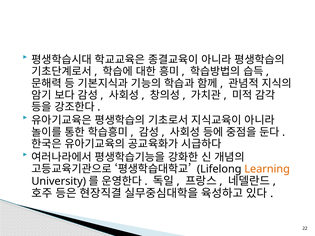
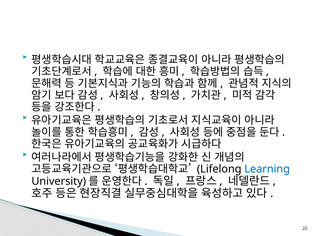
Learning colour: orange -> blue
